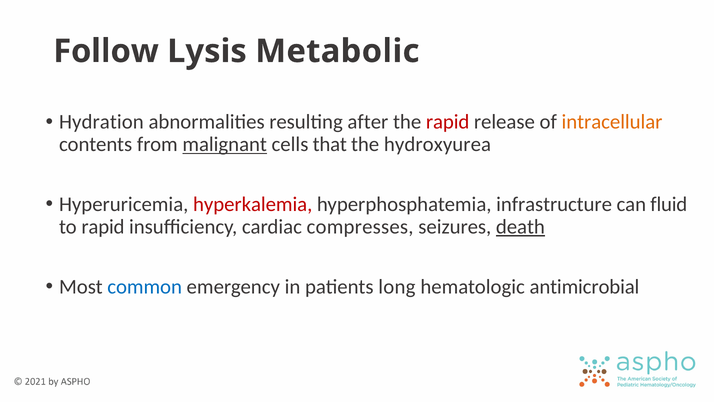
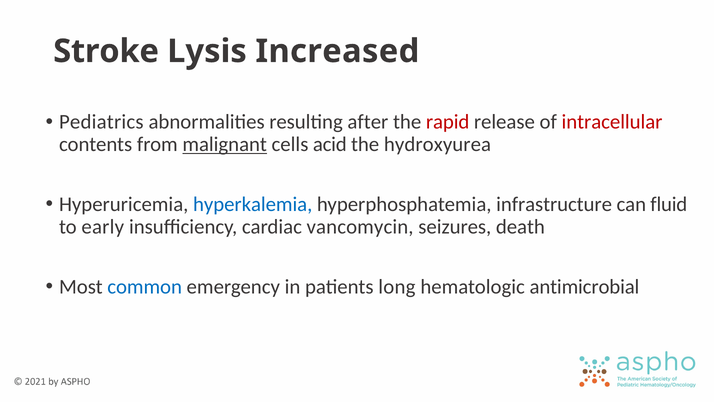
Follow: Follow -> Stroke
Metabolic: Metabolic -> Increased
Hydration: Hydration -> Pediatrics
intracellular colour: orange -> red
that: that -> acid
hyperkalemia colour: red -> blue
to rapid: rapid -> early
compresses: compresses -> vancomycin
death underline: present -> none
